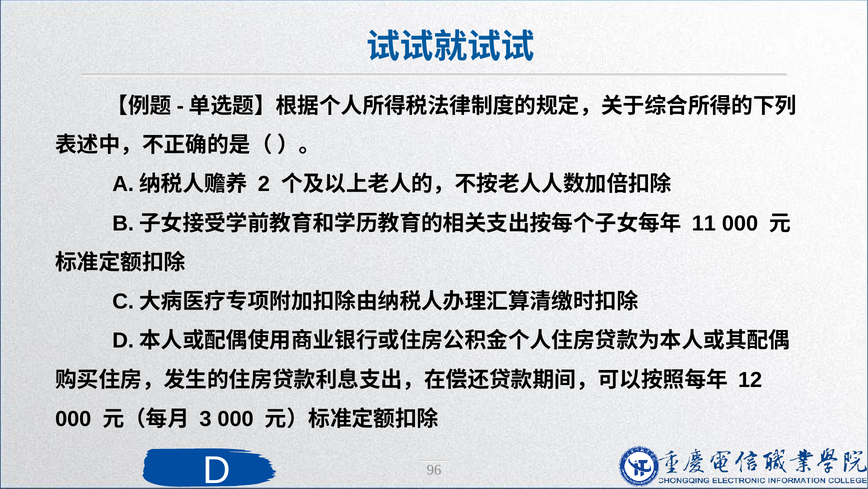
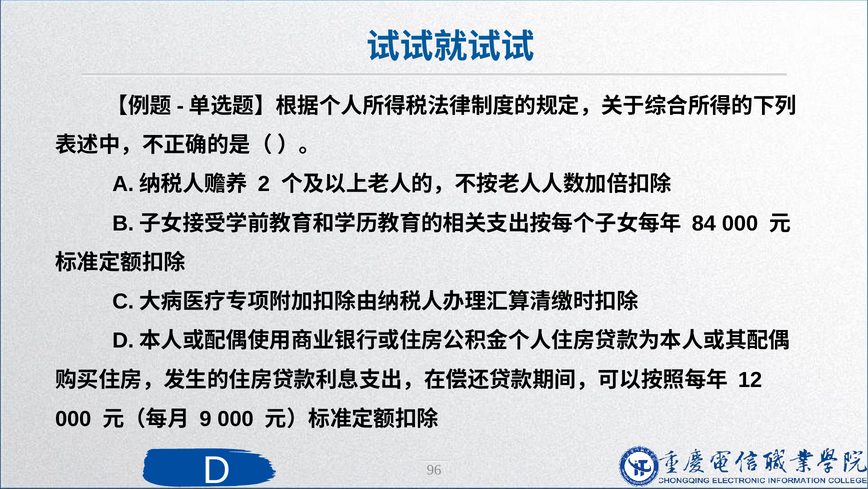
11: 11 -> 84
3: 3 -> 9
